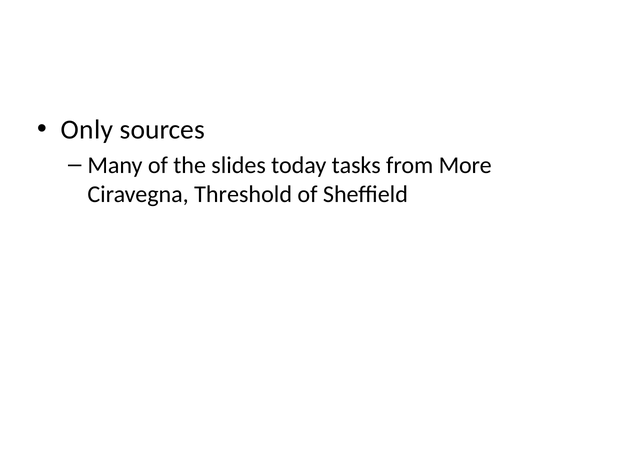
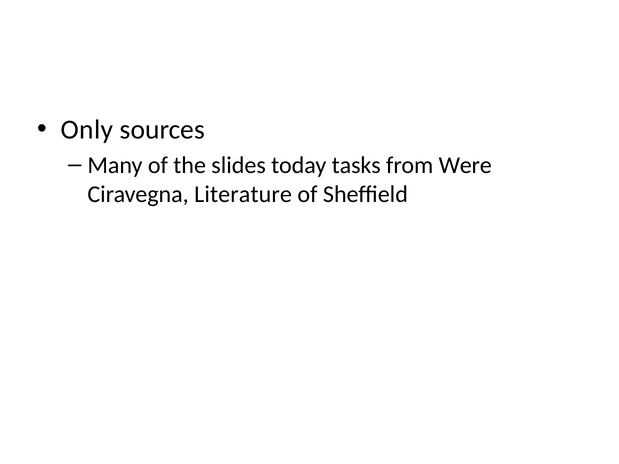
More: More -> Were
Threshold: Threshold -> Literature
